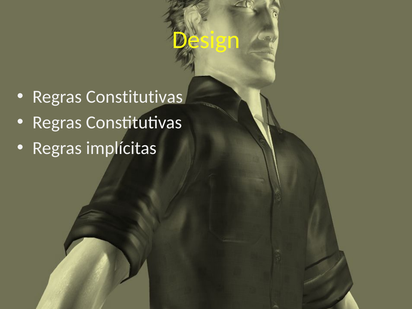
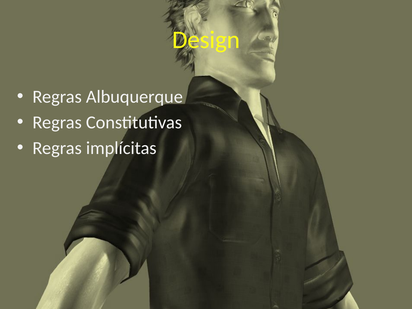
Constitutivas at (134, 97): Constitutivas -> Albuquerque
